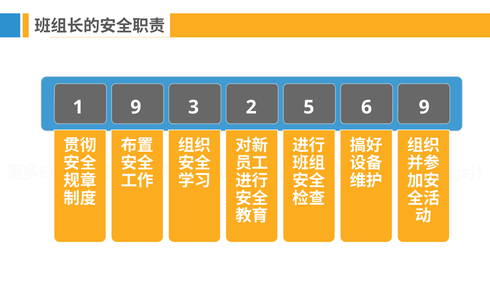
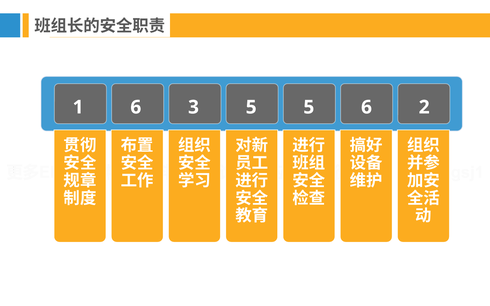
1 9: 9 -> 6
3 2: 2 -> 5
6 9: 9 -> 2
